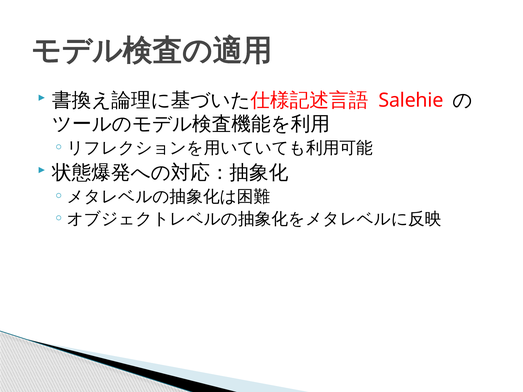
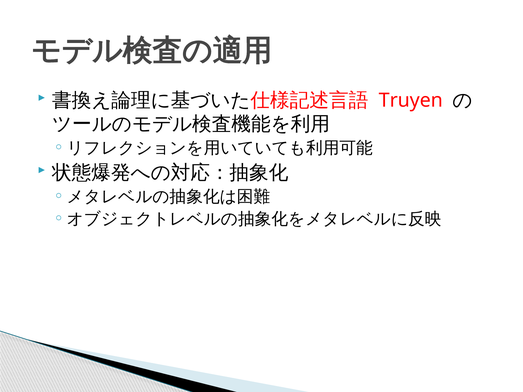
Salehie: Salehie -> Truyen
